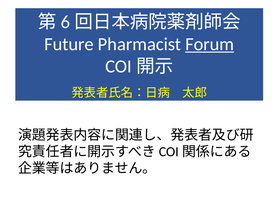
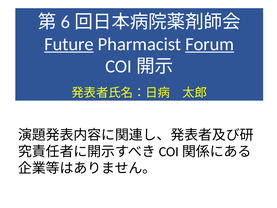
Future underline: none -> present
